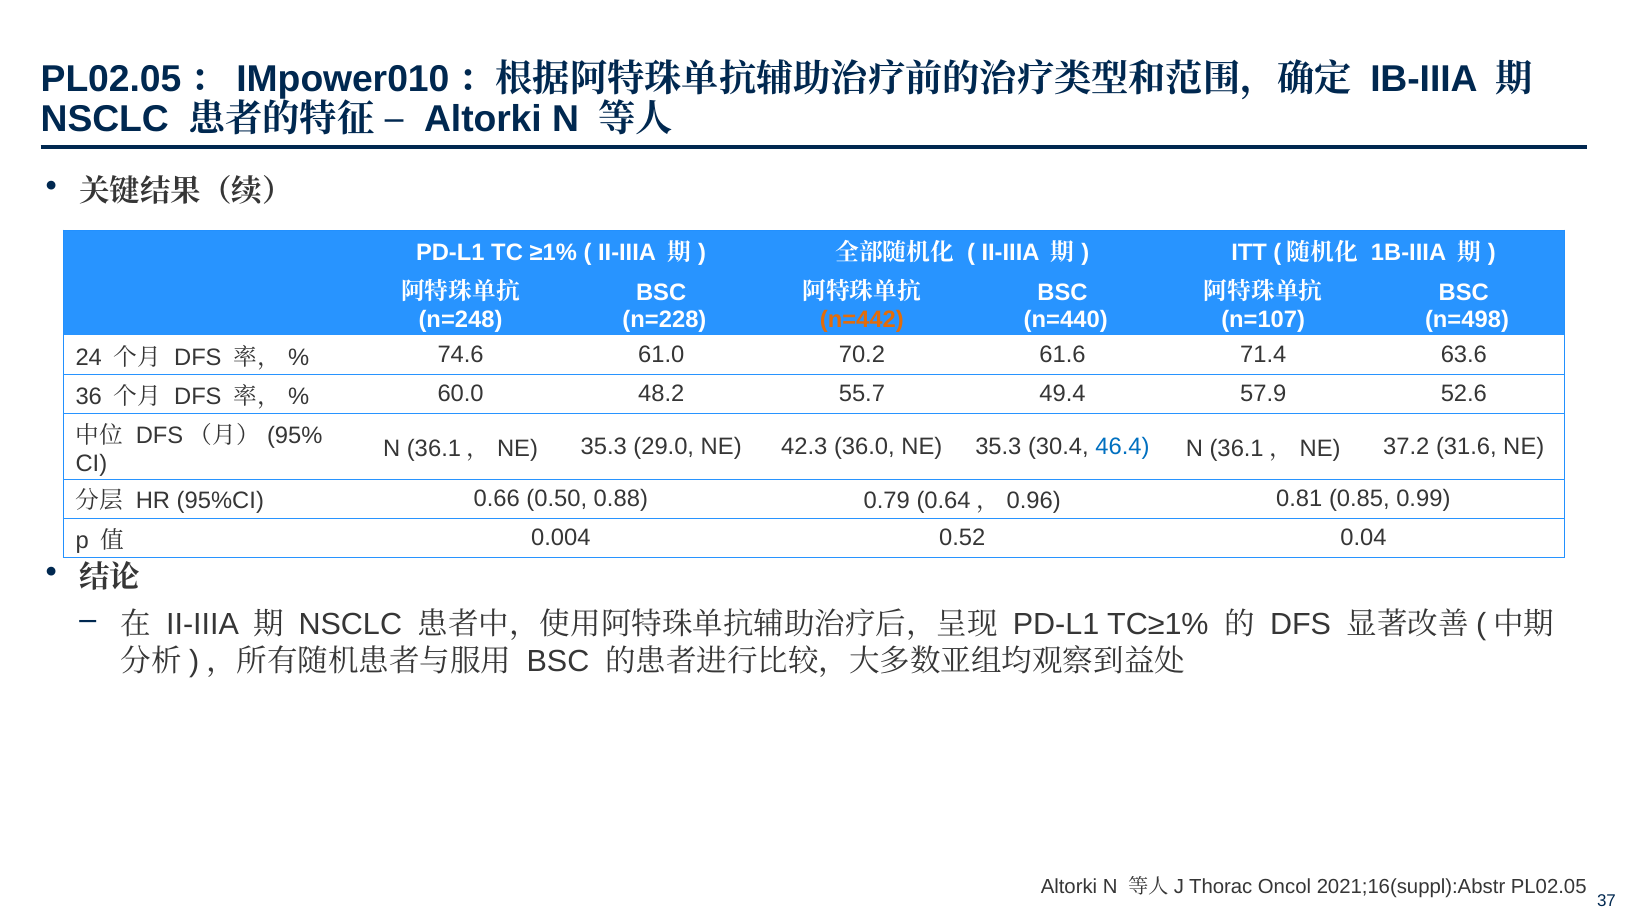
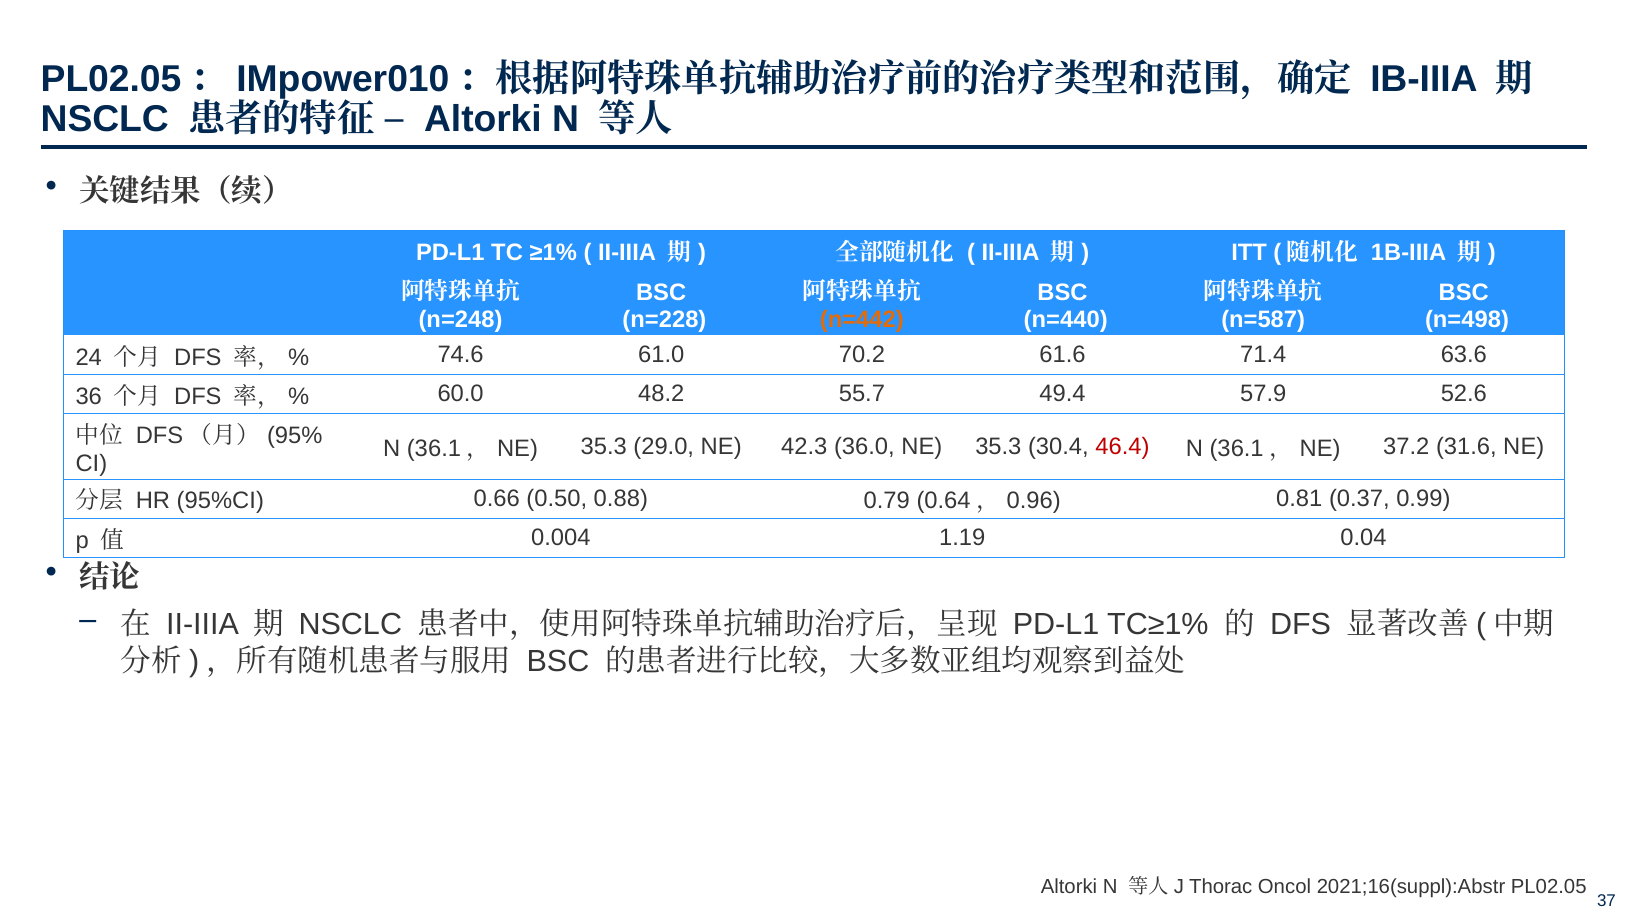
n=107: n=107 -> n=587
46.4 colour: blue -> red
0.85: 0.85 -> 0.37
0.52: 0.52 -> 1.19
